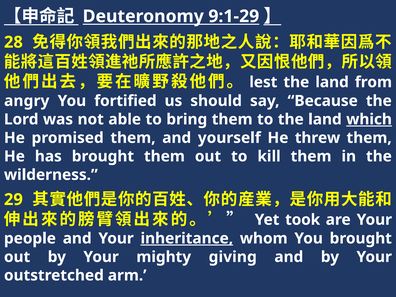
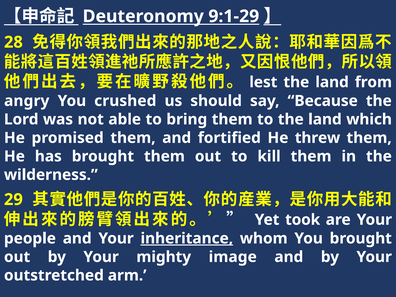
fortified: fortified -> crushed
which underline: present -> none
yourself: yourself -> fortified
giving: giving -> image
